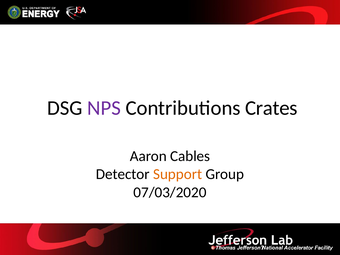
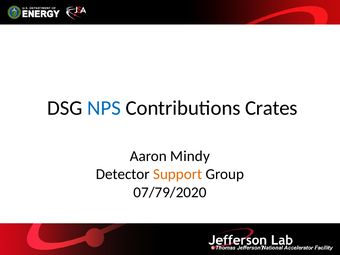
NPS colour: purple -> blue
Cables: Cables -> Mindy
07/03/2020: 07/03/2020 -> 07/79/2020
